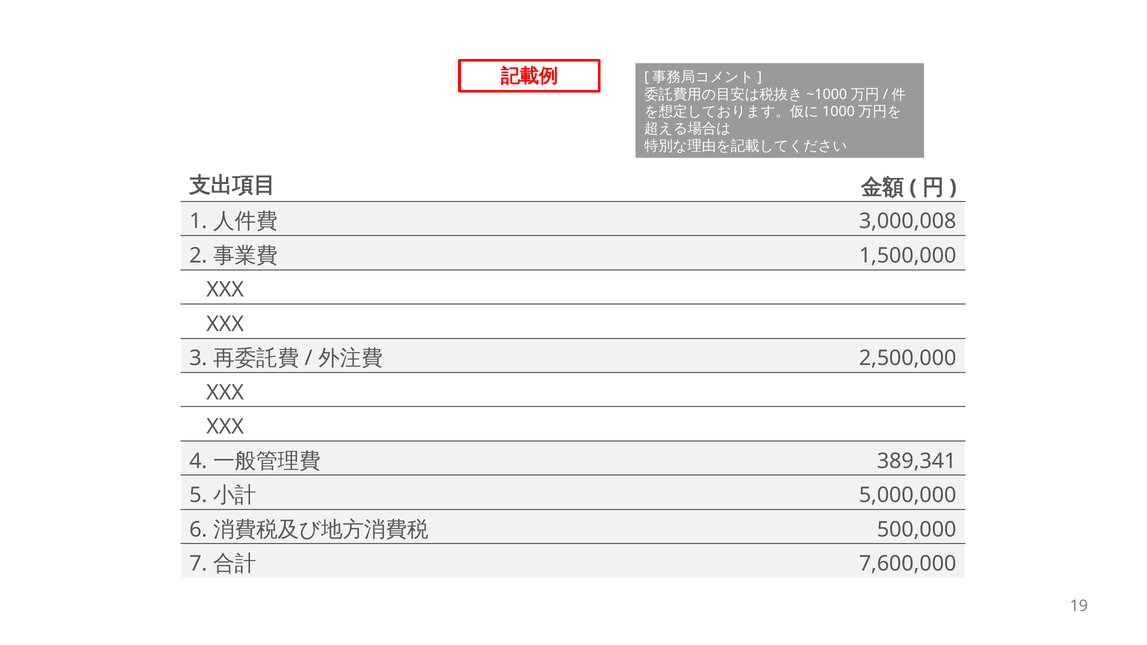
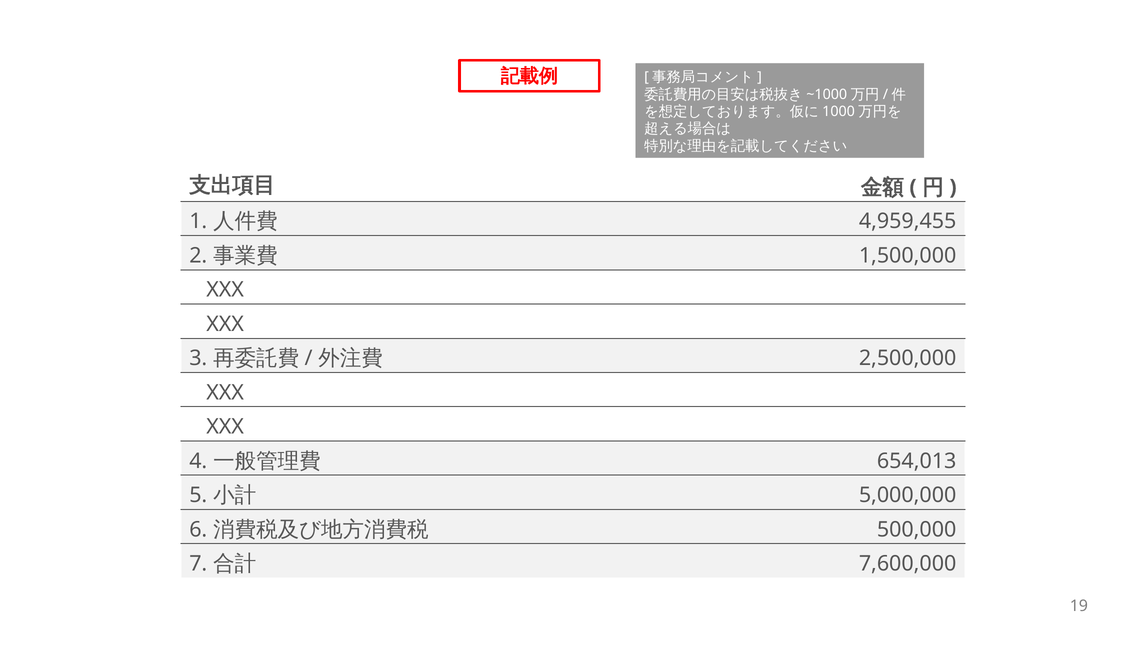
3,000,008: 3,000,008 -> 4,959,455
389,341: 389,341 -> 654,013
